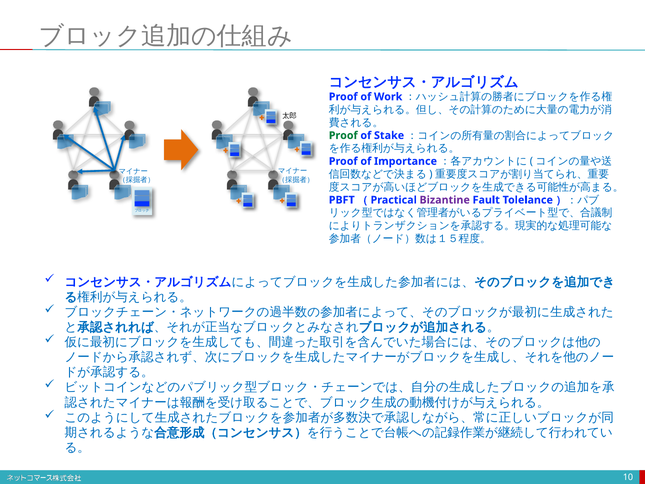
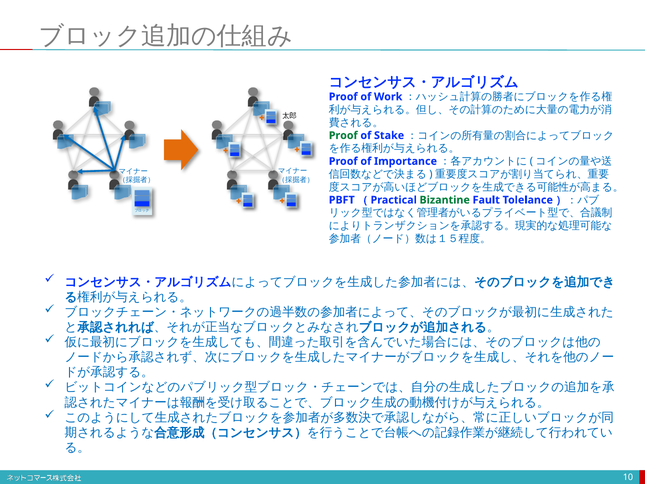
Bizantine colour: purple -> green
